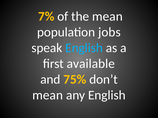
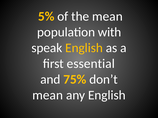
7%: 7% -> 5%
jobs: jobs -> with
English at (84, 48) colour: light blue -> yellow
available: available -> essential
